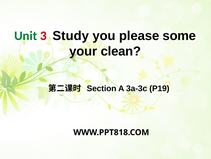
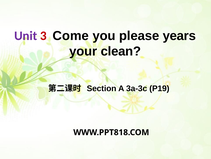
Unit colour: green -> purple
Study: Study -> Come
some: some -> years
